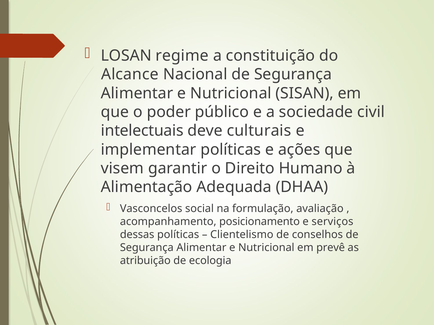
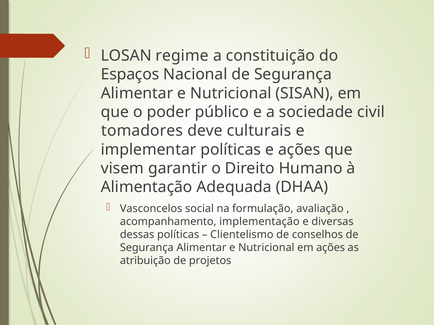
Alcance: Alcance -> Espaços
intelectuais: intelectuais -> tomadores
posicionamento: posicionamento -> implementação
serviços: serviços -> diversas
em prevê: prevê -> ações
ecologia: ecologia -> projetos
